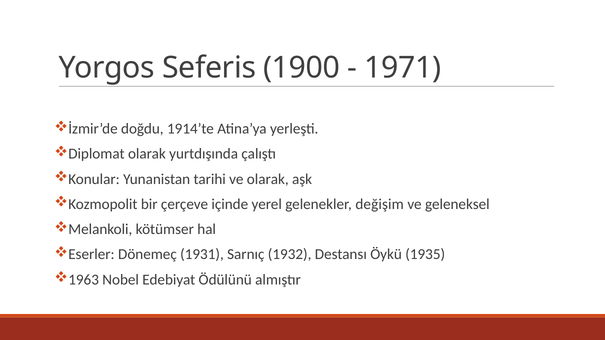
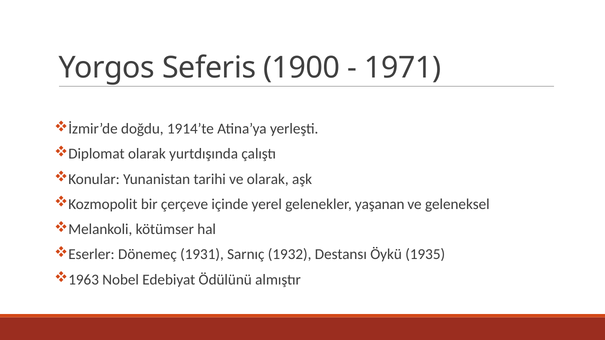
değişim: değişim -> yaşanan
